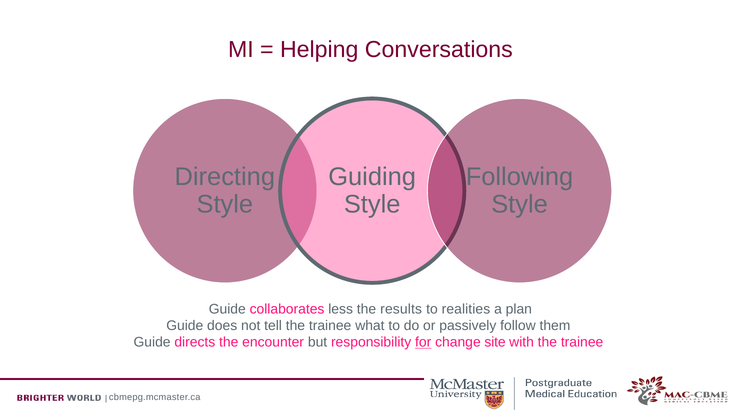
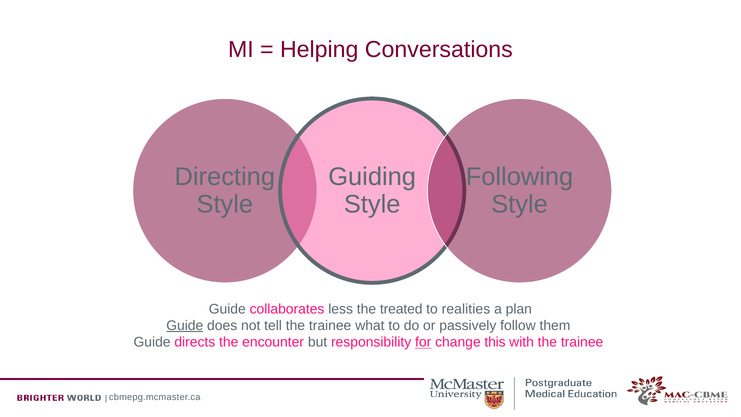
results: results -> treated
Guide at (185, 326) underline: none -> present
site: site -> this
